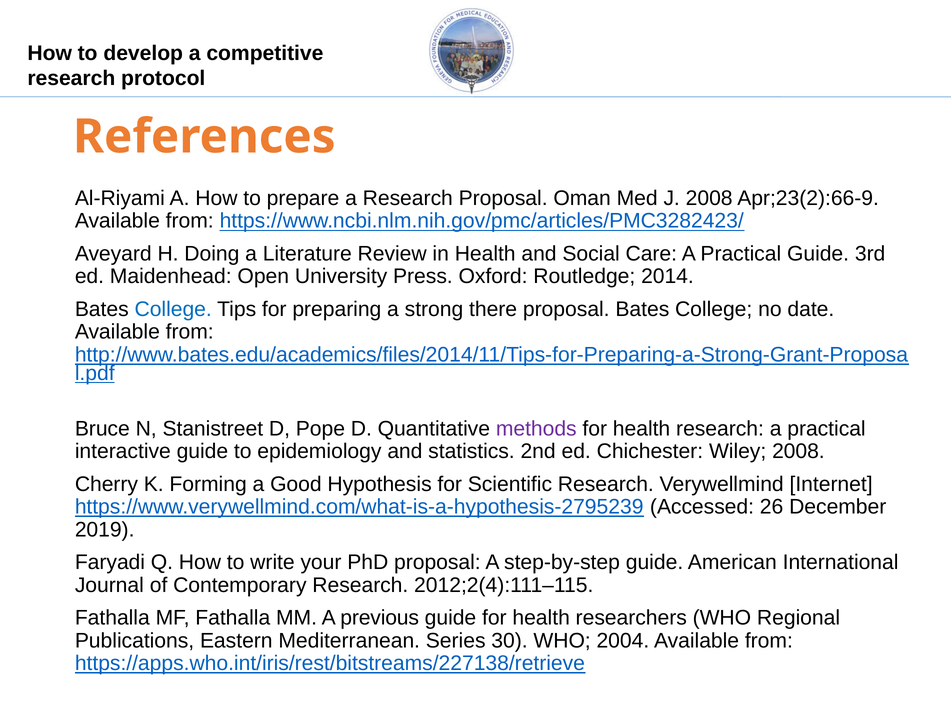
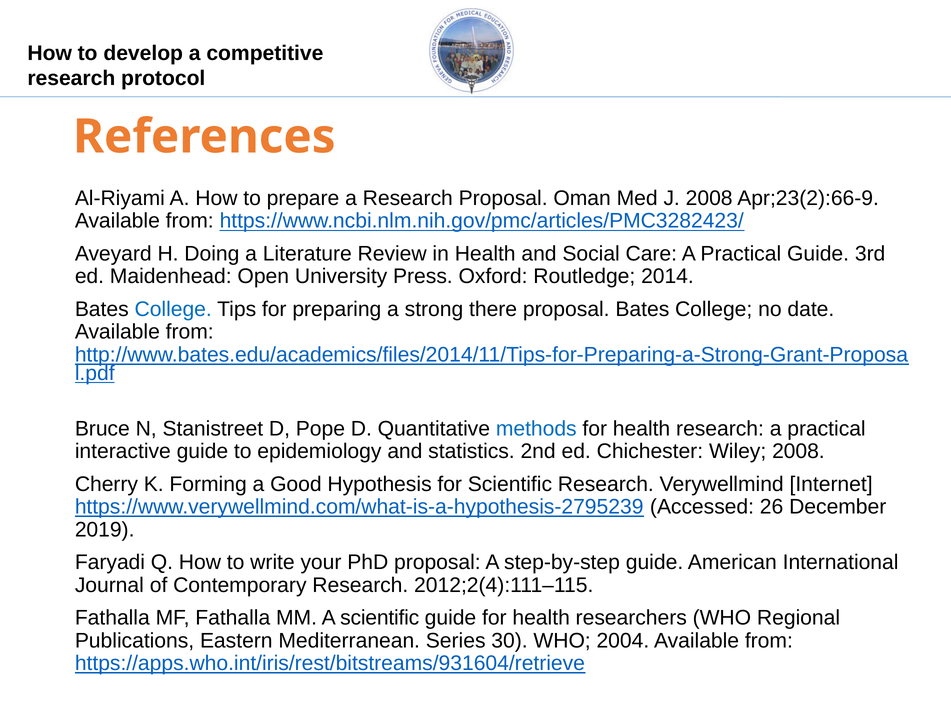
methods colour: purple -> blue
A previous: previous -> scientific
https://apps.who.int/iris/rest/bitstreams/227138/retrieve: https://apps.who.int/iris/rest/bitstreams/227138/retrieve -> https://apps.who.int/iris/rest/bitstreams/931604/retrieve
